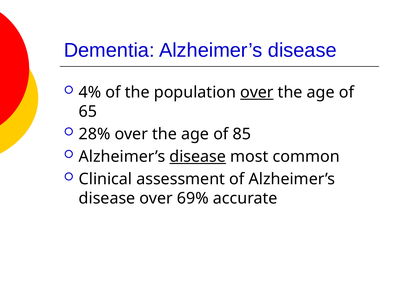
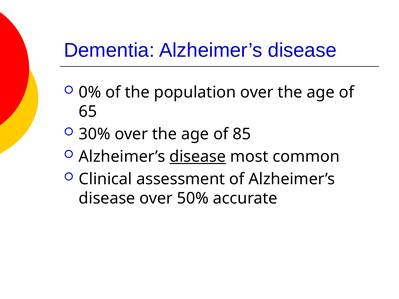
4%: 4% -> 0%
over at (257, 92) underline: present -> none
28%: 28% -> 30%
69%: 69% -> 50%
